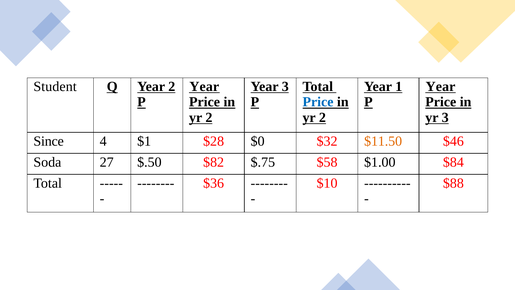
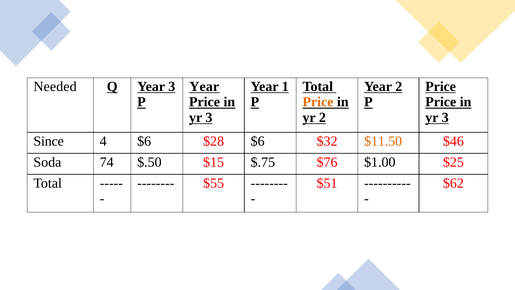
Student: Student -> Needed
Year 2: 2 -> 3
Year 3: 3 -> 1
Year 1: 1 -> 2
Year at (440, 86): Year -> Price
Price at (318, 102) colour: blue -> orange
2 at (209, 117): 2 -> 3
4 $1: $1 -> $6
$28 $0: $0 -> $6
27: 27 -> 74
$82: $82 -> $15
$58: $58 -> $76
$84: $84 -> $25
$36: $36 -> $55
$10: $10 -> $51
$88: $88 -> $62
